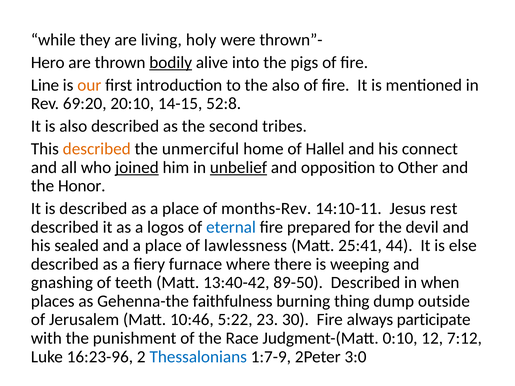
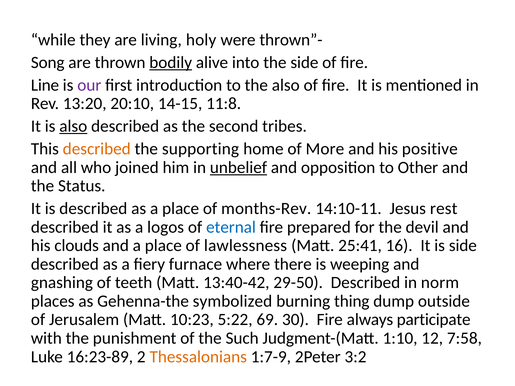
Hero: Hero -> Song
the pigs: pigs -> side
our colour: orange -> purple
69:20: 69:20 -> 13:20
52:8: 52:8 -> 11:8
also at (73, 126) underline: none -> present
unmerciful: unmerciful -> supporting
Hallel: Hallel -> More
connect: connect -> positive
joined underline: present -> none
Honor: Honor -> Status
sealed: sealed -> clouds
44: 44 -> 16
is else: else -> side
89-50: 89-50 -> 29-50
when: when -> norm
faithfulness: faithfulness -> symbolized
10:46: 10:46 -> 10:23
23: 23 -> 69
Race: Race -> Such
0:10: 0:10 -> 1:10
7:12: 7:12 -> 7:58
16:23-96: 16:23-96 -> 16:23-89
Thessalonians colour: blue -> orange
3:0: 3:0 -> 3:2
